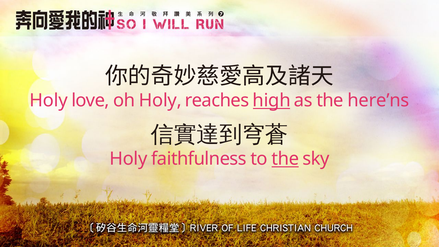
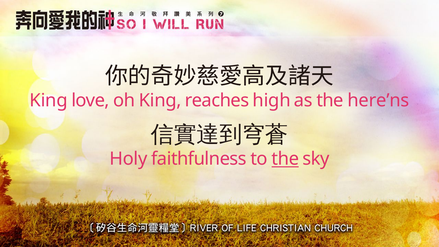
Holy at (49, 101): Holy -> King
oh Holy: Holy -> King
high underline: present -> none
